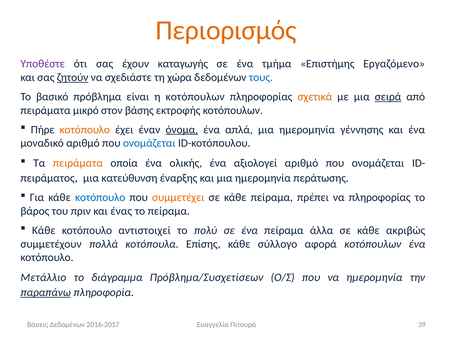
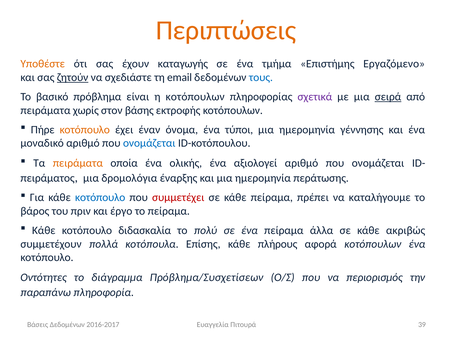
Περιορισμός: Περιορισμός -> Περιπτώσεις
Υποθέστε colour: purple -> orange
χώρα: χώρα -> email
σχετικά colour: orange -> purple
μικρό: μικρό -> χωρίς
όνομα underline: present -> none
απλά: απλά -> τύποι
κατεύθυνση: κατεύθυνση -> δρομολόγια
συμμετέχει colour: orange -> red
να πληροφορίας: πληροφορίας -> καταλήγουμε
ένας: ένας -> έργο
αντιστοιχεί: αντιστοιχεί -> διδασκαλία
σύλλογο: σύλλογο -> πλήρους
Μετάλλιο: Μετάλλιο -> Οντότητες
να ημερομηνία: ημερομηνία -> περιορισμός
παραπάνω underline: present -> none
